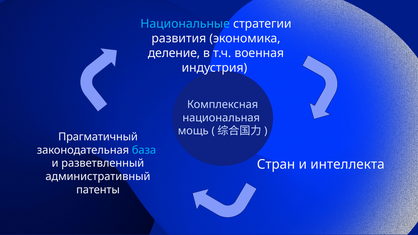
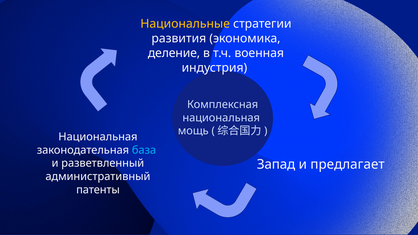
Национальные colour: light blue -> yellow
Прагматичный at (98, 137): Прагматичный -> Национальная
Стран: Стран -> Запад
интеллекта: интеллекта -> предлагает
